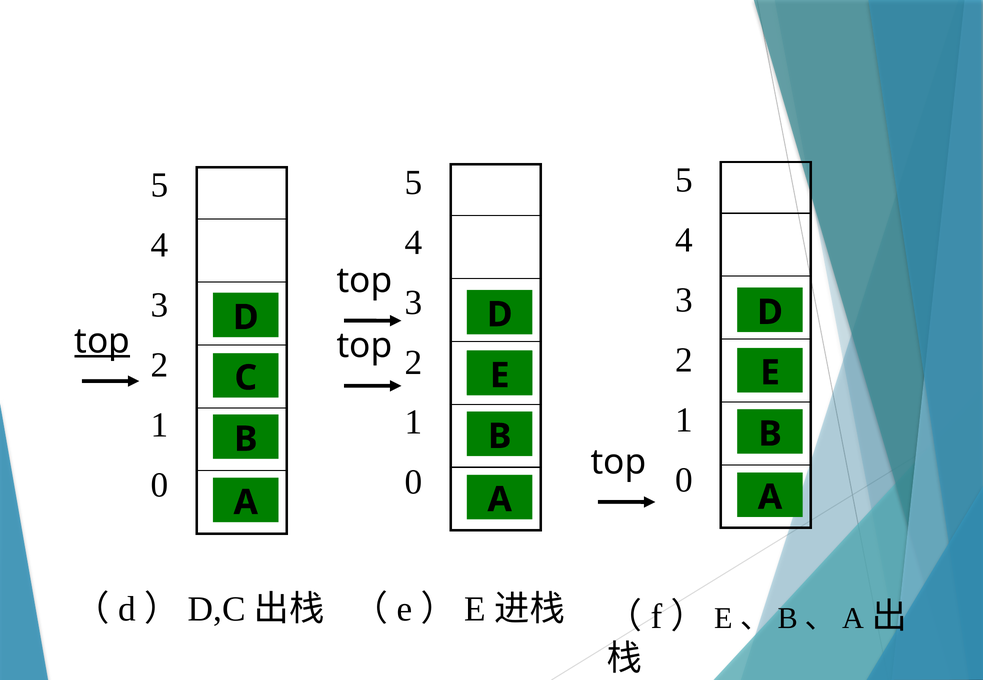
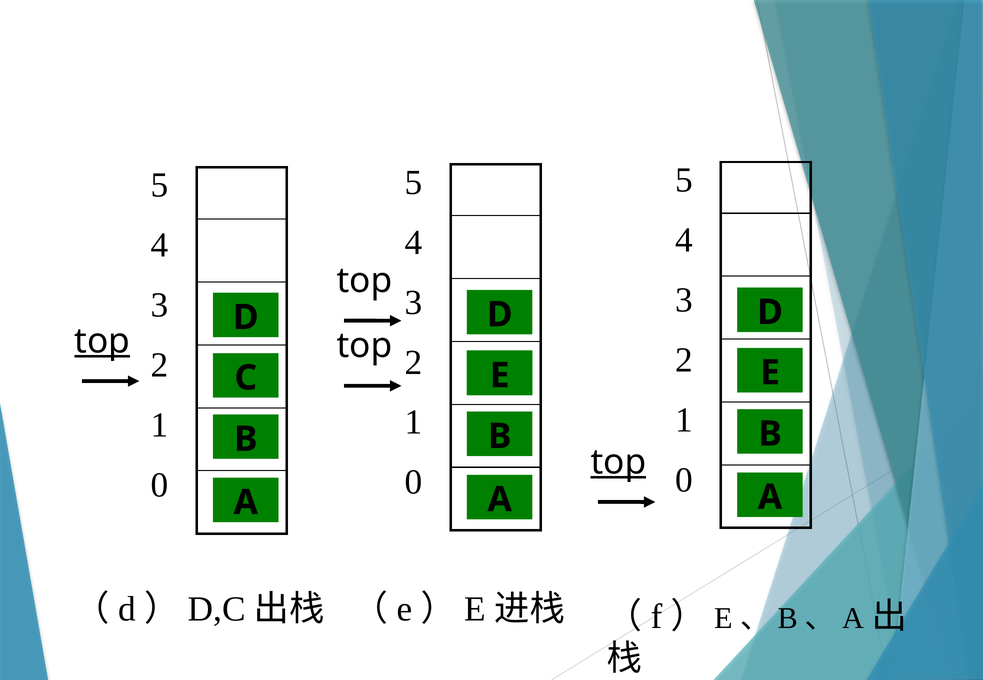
top at (618, 462) underline: none -> present
